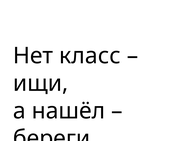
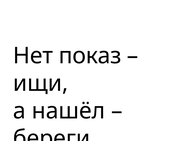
класс: класс -> показ
